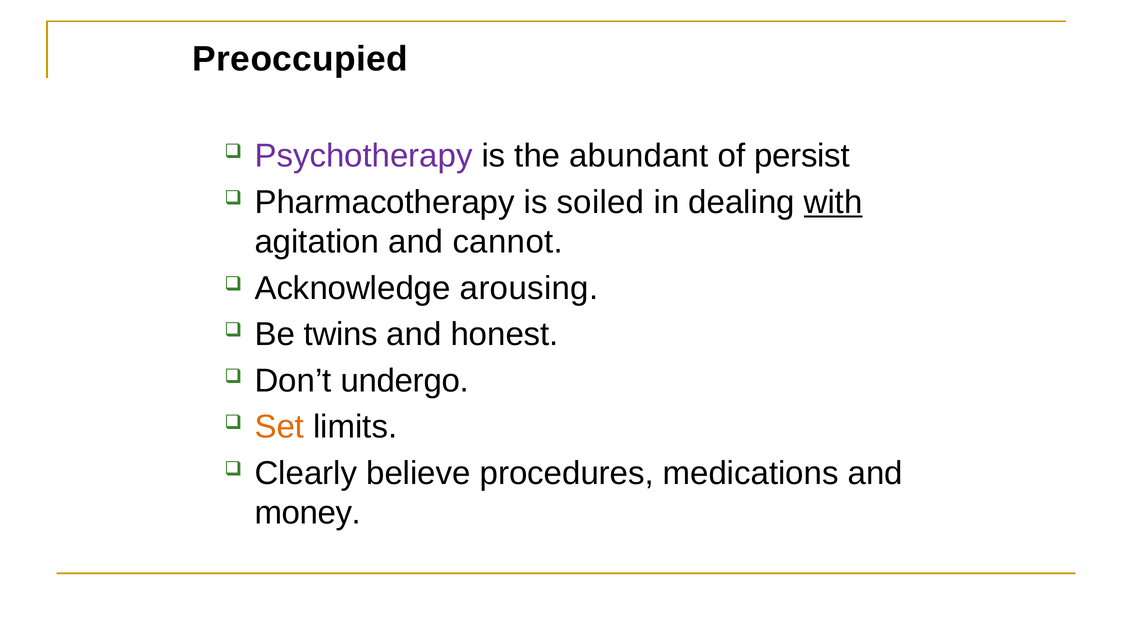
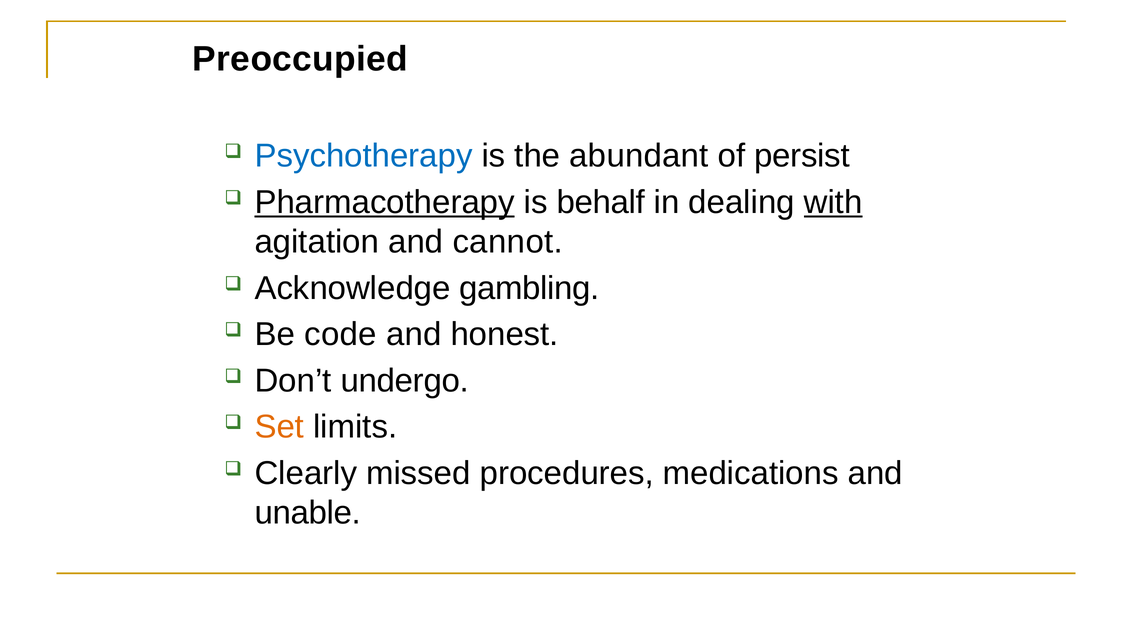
Psychotherapy colour: purple -> blue
Pharmacotherapy underline: none -> present
soiled: soiled -> behalf
arousing: arousing -> gambling
twins: twins -> code
believe: believe -> missed
money: money -> unable
